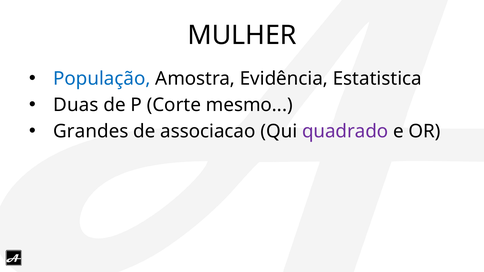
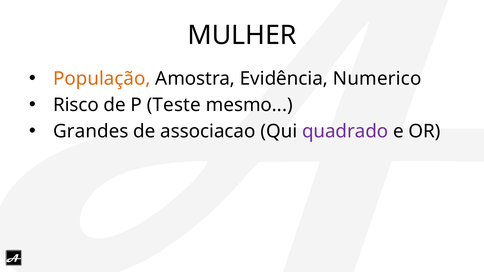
População colour: blue -> orange
Estatistica: Estatistica -> Numerico
Duas: Duas -> Risco
Corte: Corte -> Teste
